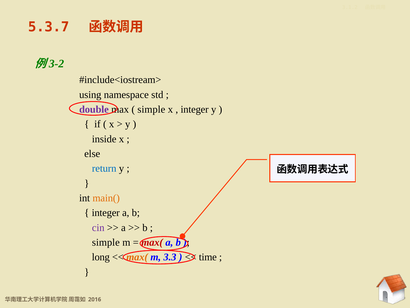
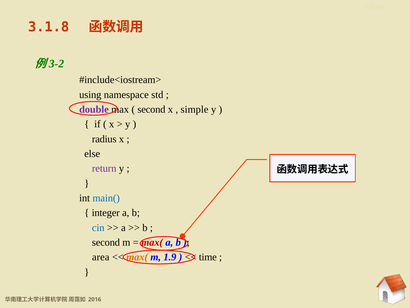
5.3.7: 5.3.7 -> 3.1.8
simple at (151, 109): simple -> second
integer at (195, 109): integer -> simple
inside: inside -> radius
return colour: blue -> purple
main( colour: orange -> blue
cin colour: purple -> blue
simple at (106, 242): simple -> second
long: long -> area
3.3: 3.3 -> 1.9
